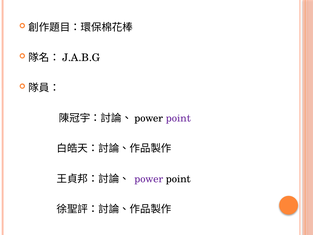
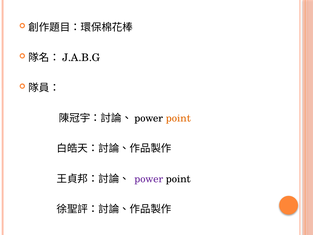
point at (178, 118) colour: purple -> orange
